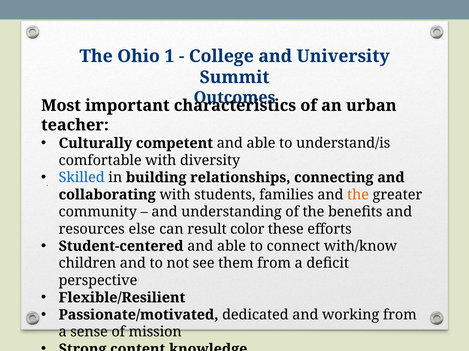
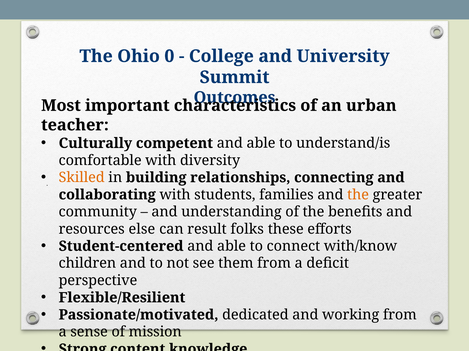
1: 1 -> 0
Skilled colour: blue -> orange
color: color -> folks
